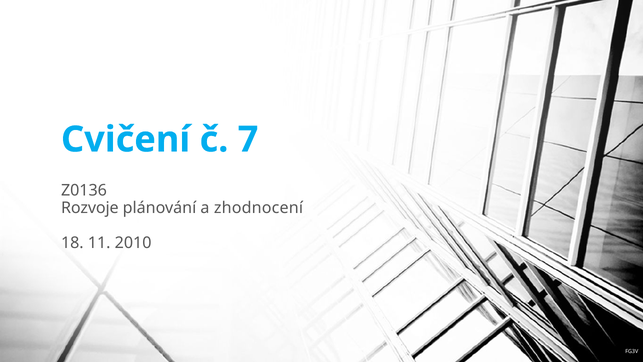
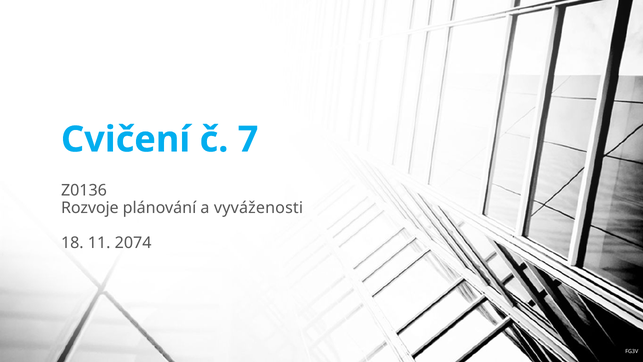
zhodnocení: zhodnocení -> vyváženosti
2010: 2010 -> 2074
